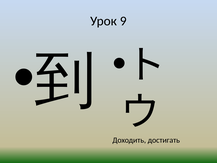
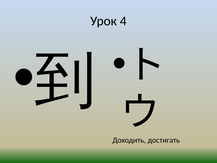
9: 9 -> 4
